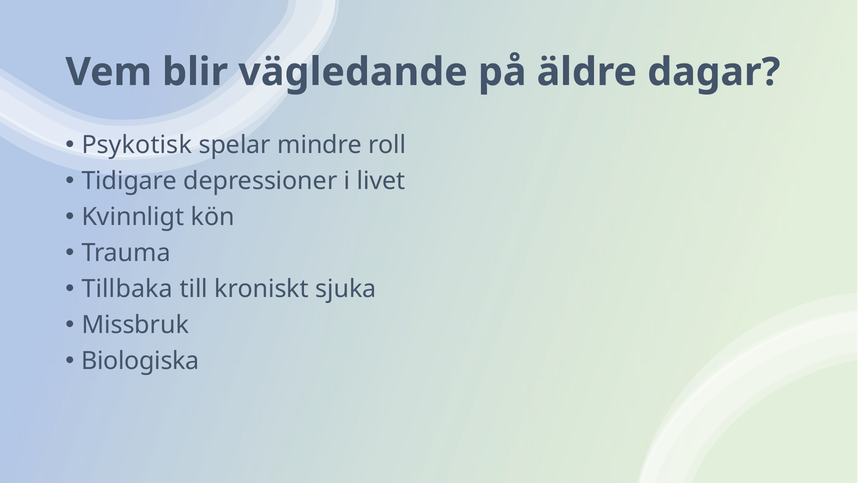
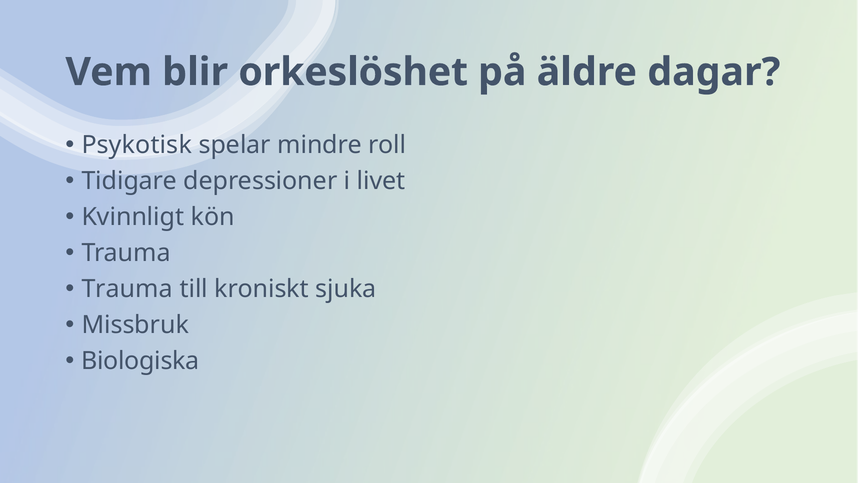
vägledande: vägledande -> orkeslöshet
Tillbaka at (127, 289): Tillbaka -> Trauma
